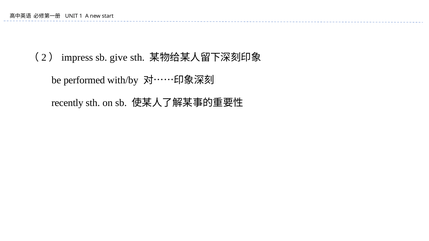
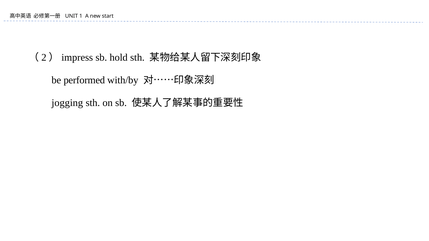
give: give -> hold
recently: recently -> jogging
